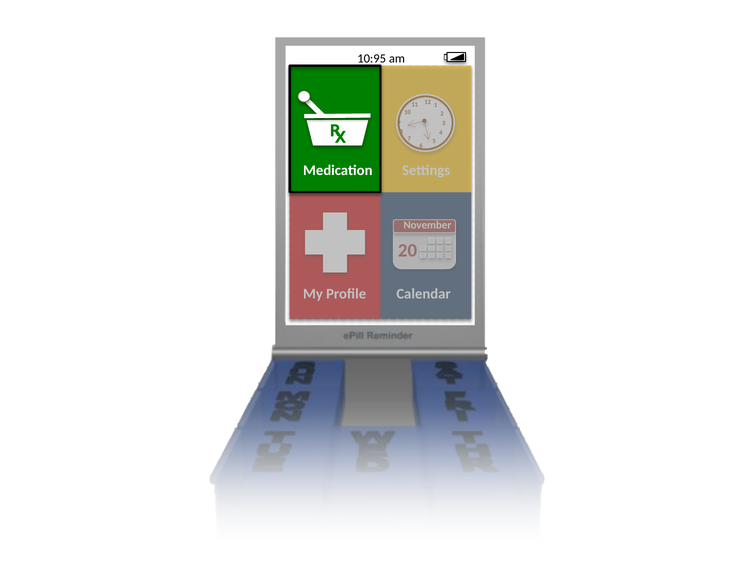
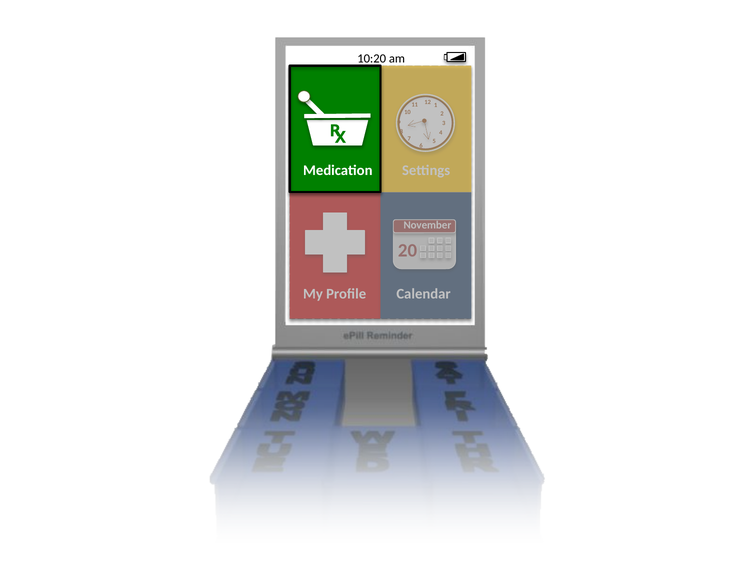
10:95: 10:95 -> 10:20
